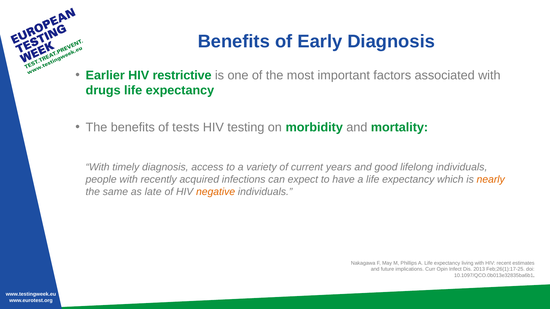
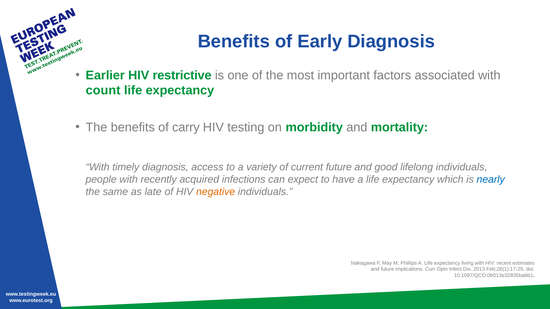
drugs: drugs -> count
tests: tests -> carry
current years: years -> future
nearly colour: orange -> blue
